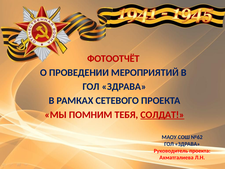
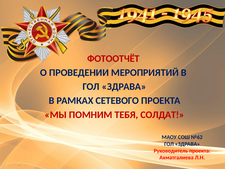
СОЛДАТ underline: present -> none
